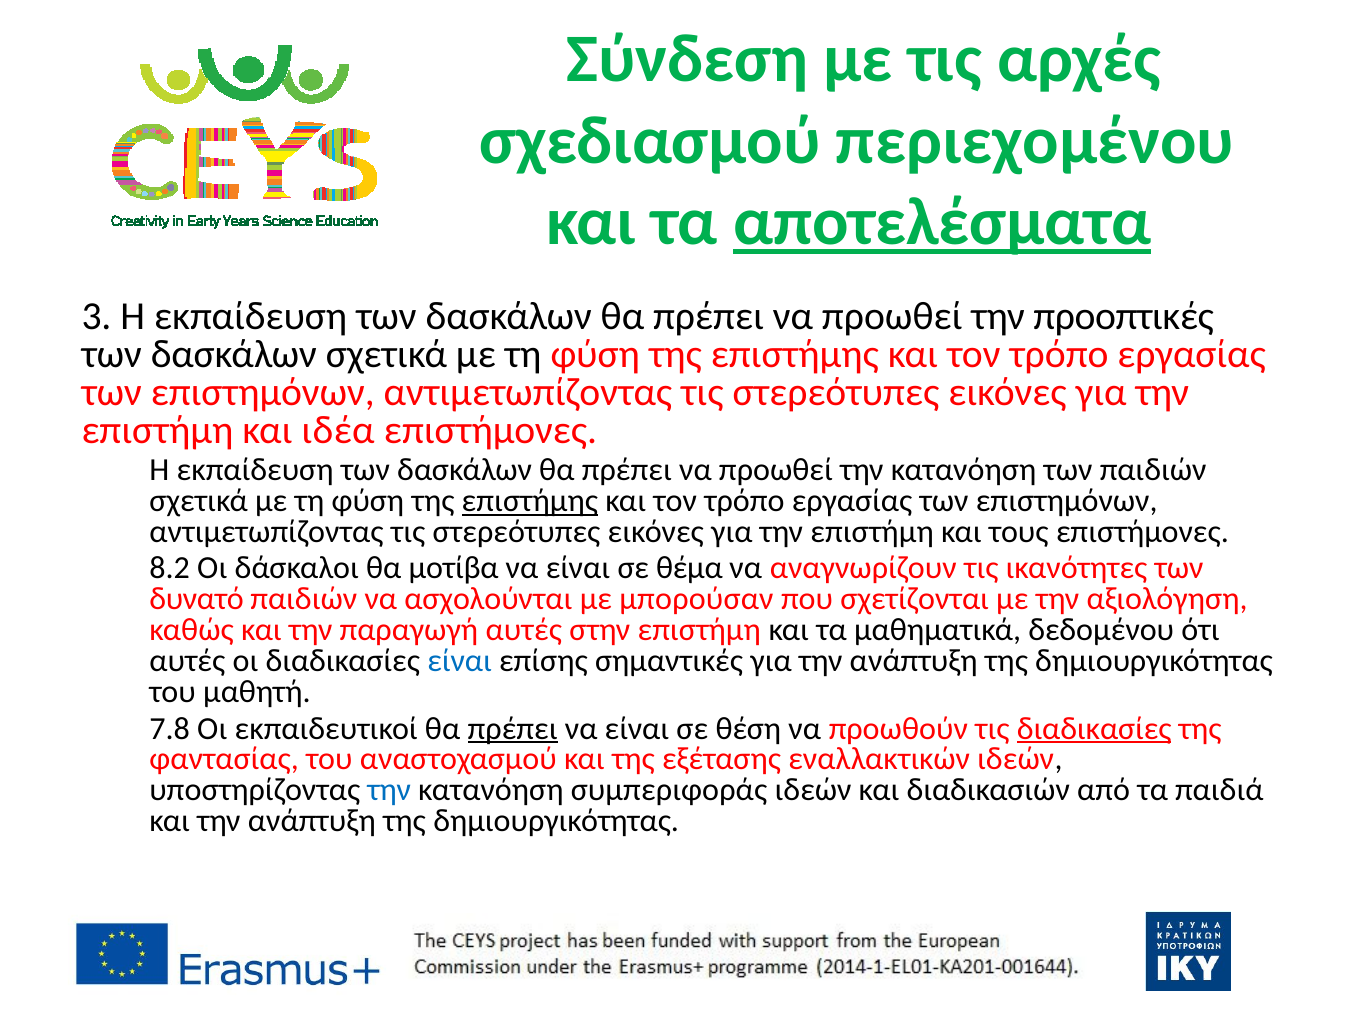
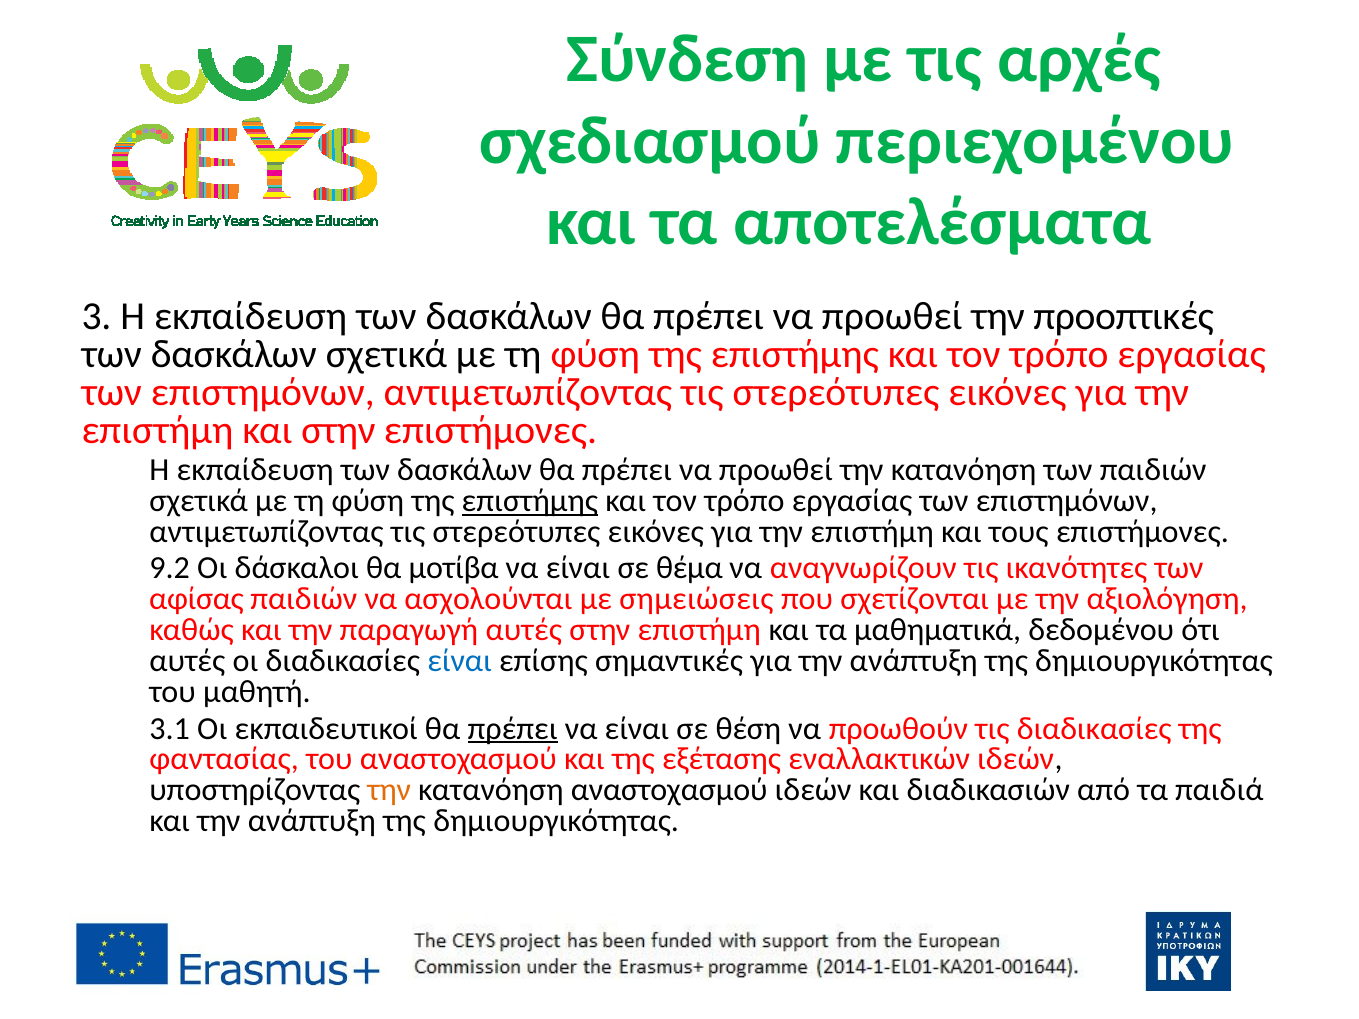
αποτελέσματα underline: present -> none
και ιδέα: ιδέα -> στην
8.2: 8.2 -> 9.2
δυνατό: δυνατό -> αφίσας
μπορούσαν: μπορούσαν -> σημειώσεις
7.8: 7.8 -> 3.1
διαδικασίες at (1094, 729) underline: present -> none
την at (389, 790) colour: blue -> orange
κατανόηση συμπεριφοράς: συμπεριφοράς -> αναστοχασμού
